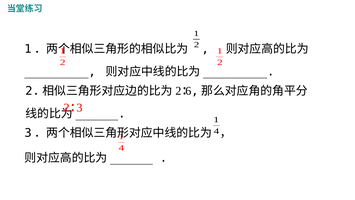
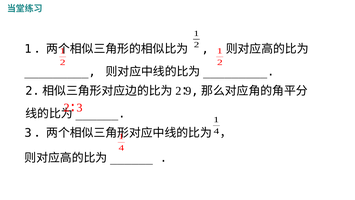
6: 6 -> 9
